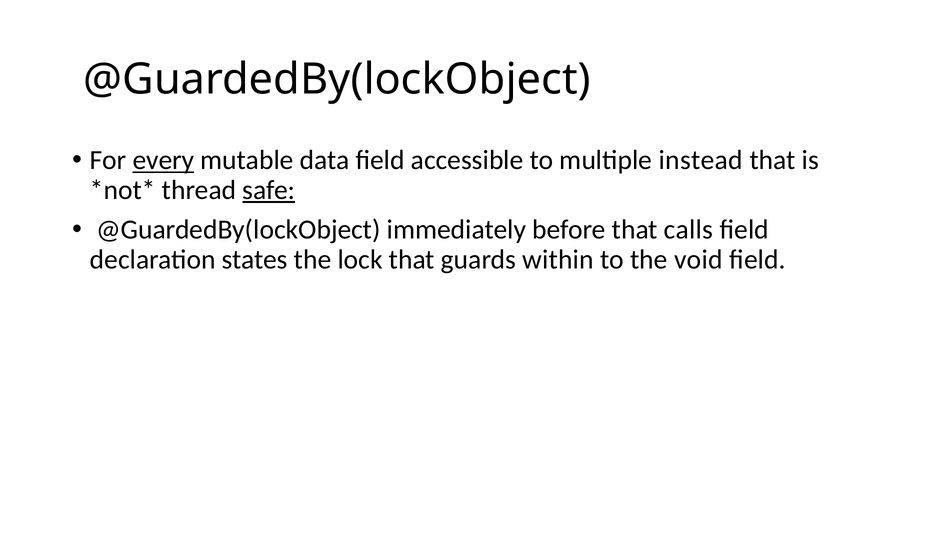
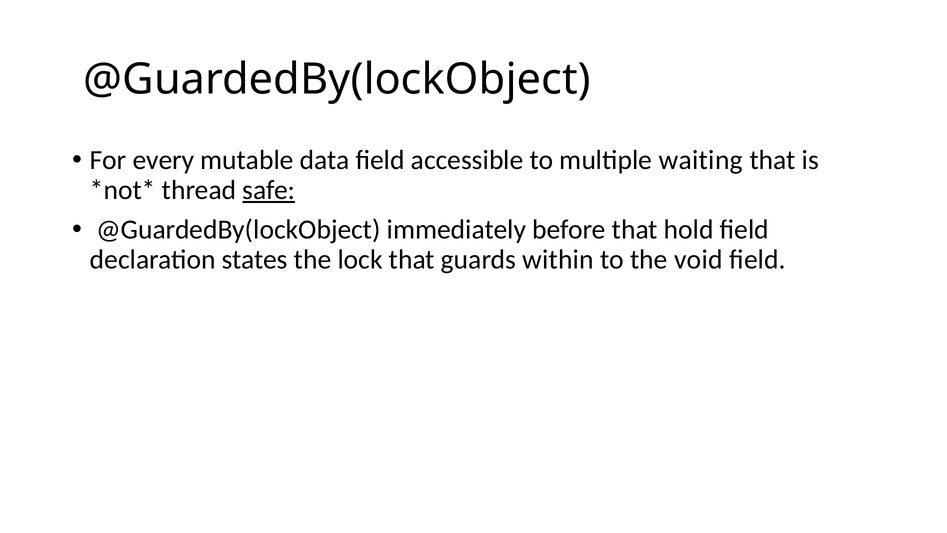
every underline: present -> none
instead: instead -> waiting
calls: calls -> hold
